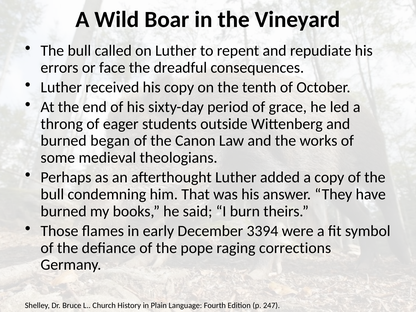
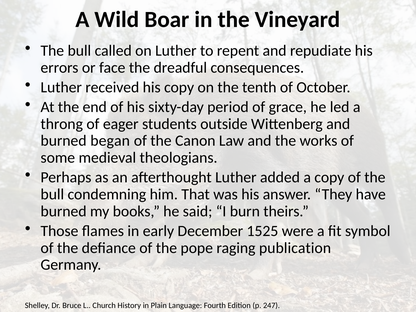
3394: 3394 -> 1525
corrections: corrections -> publication
